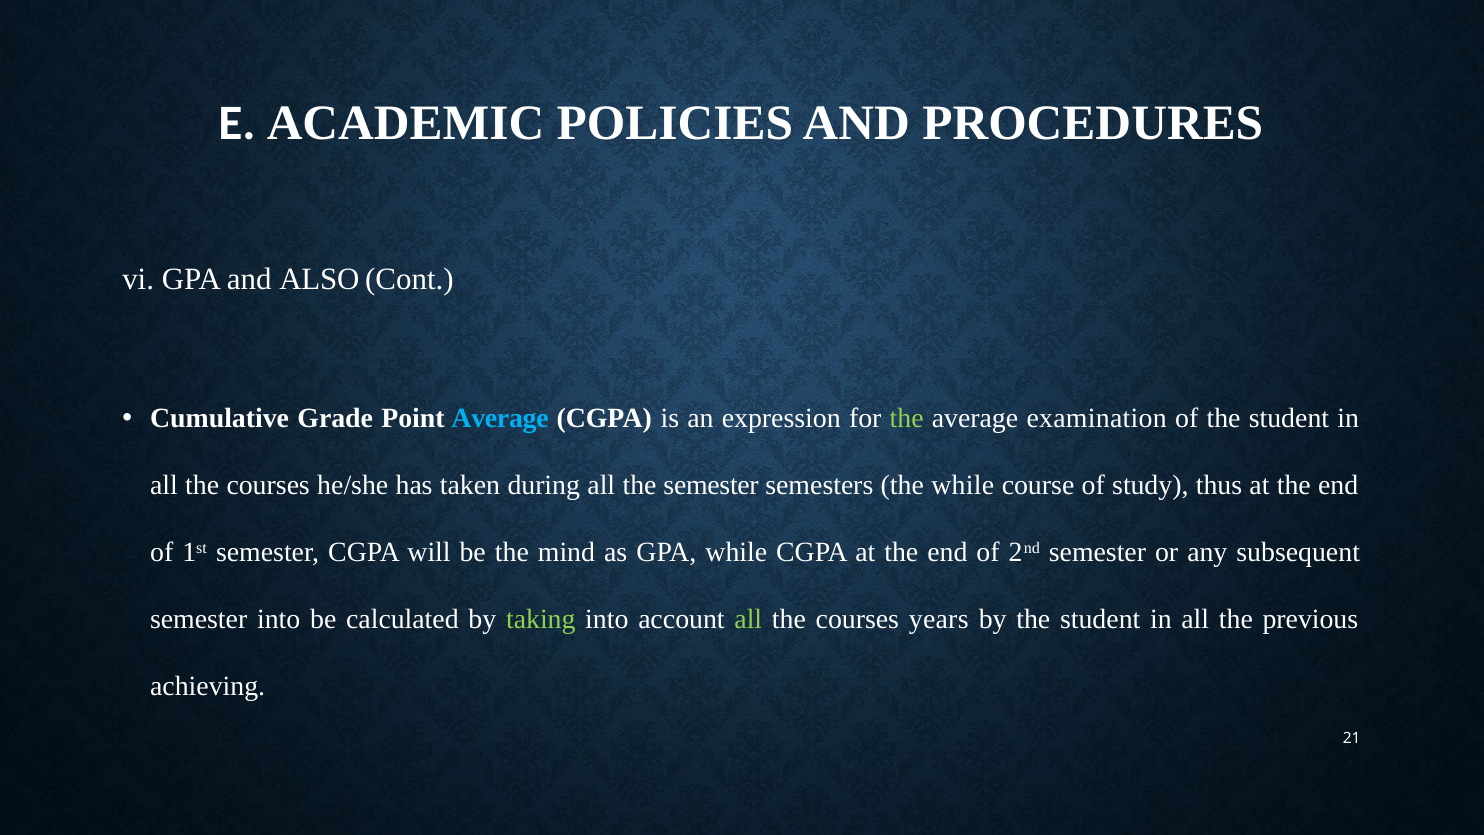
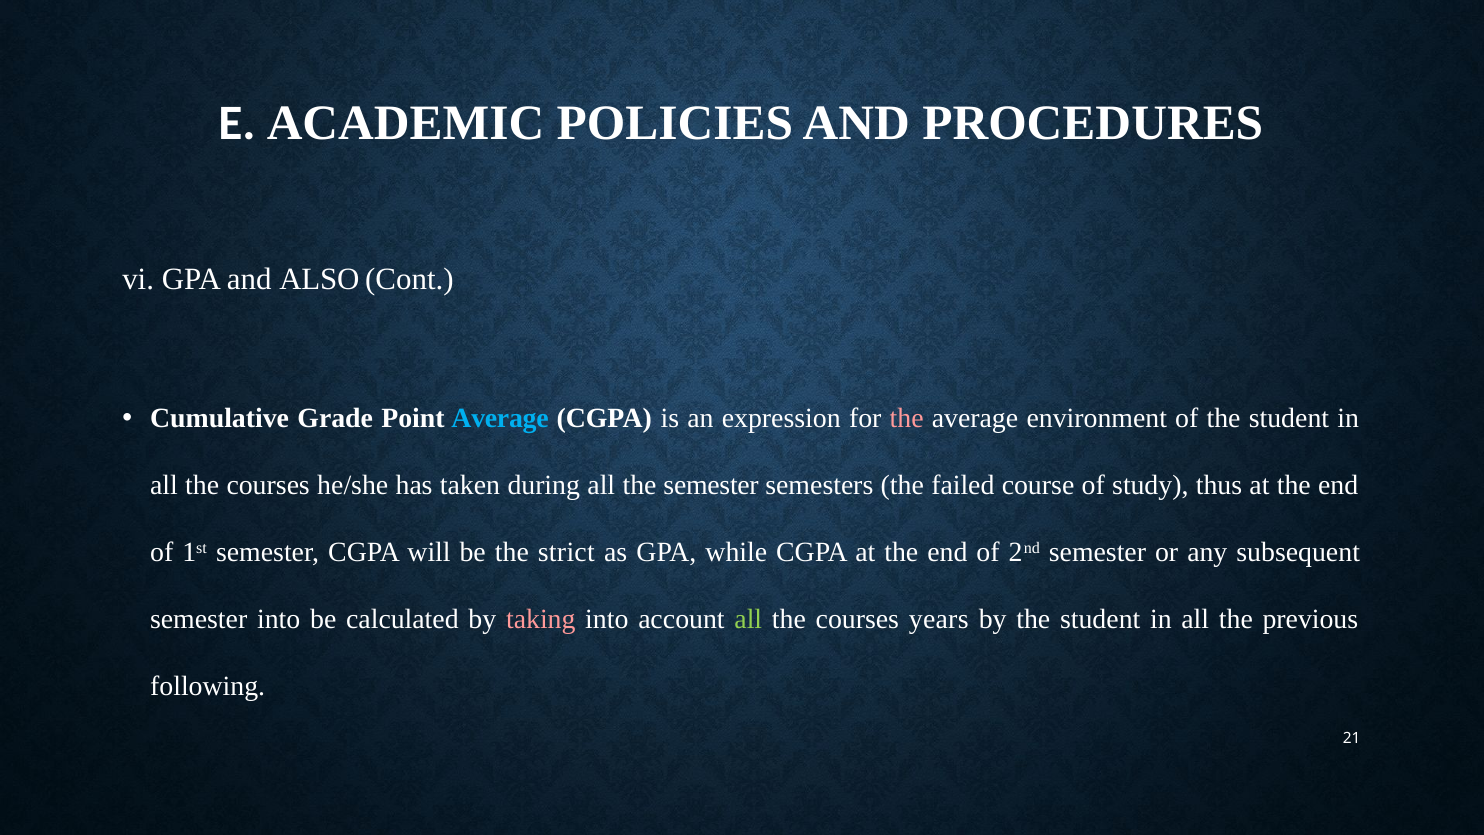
the at (907, 419) colour: light green -> pink
examination: examination -> environment
the while: while -> failed
mind: mind -> strict
taking colour: light green -> pink
achieving: achieving -> following
